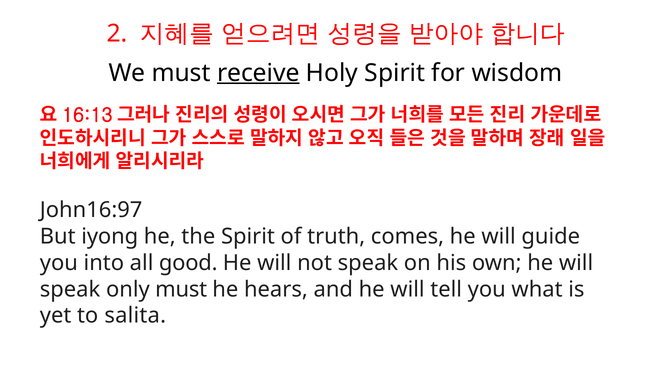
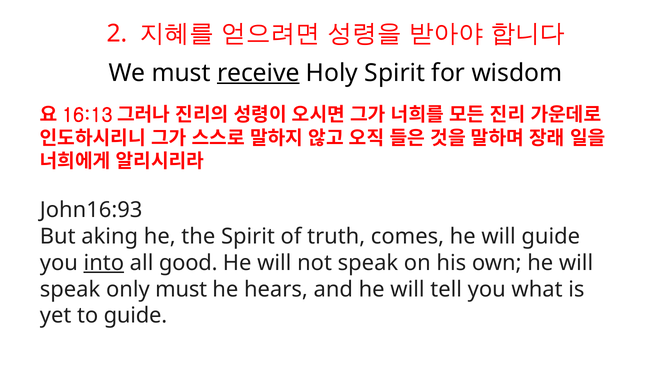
John16:97: John16:97 -> John16:93
iyong: iyong -> aking
into underline: none -> present
to salita: salita -> guide
